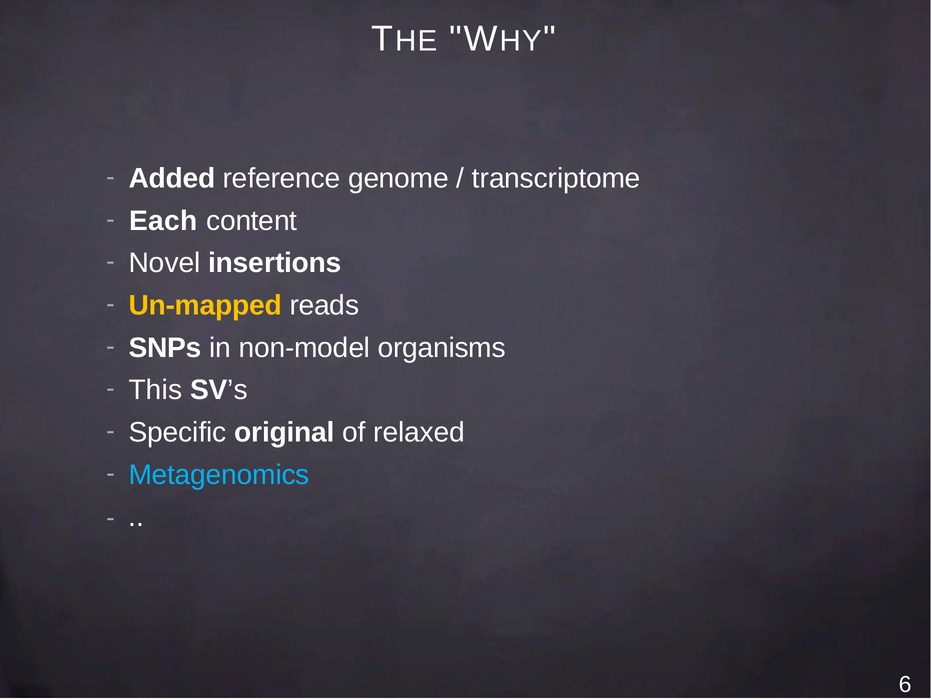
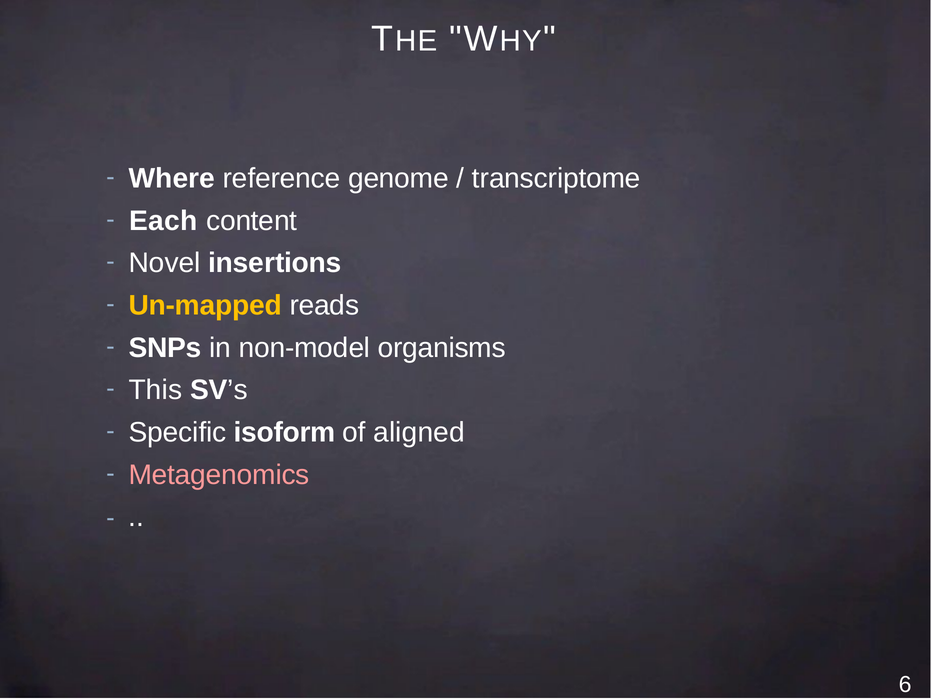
Added: Added -> Where
original: original -> isoform
relaxed: relaxed -> aligned
Metagenomics colour: light blue -> pink
